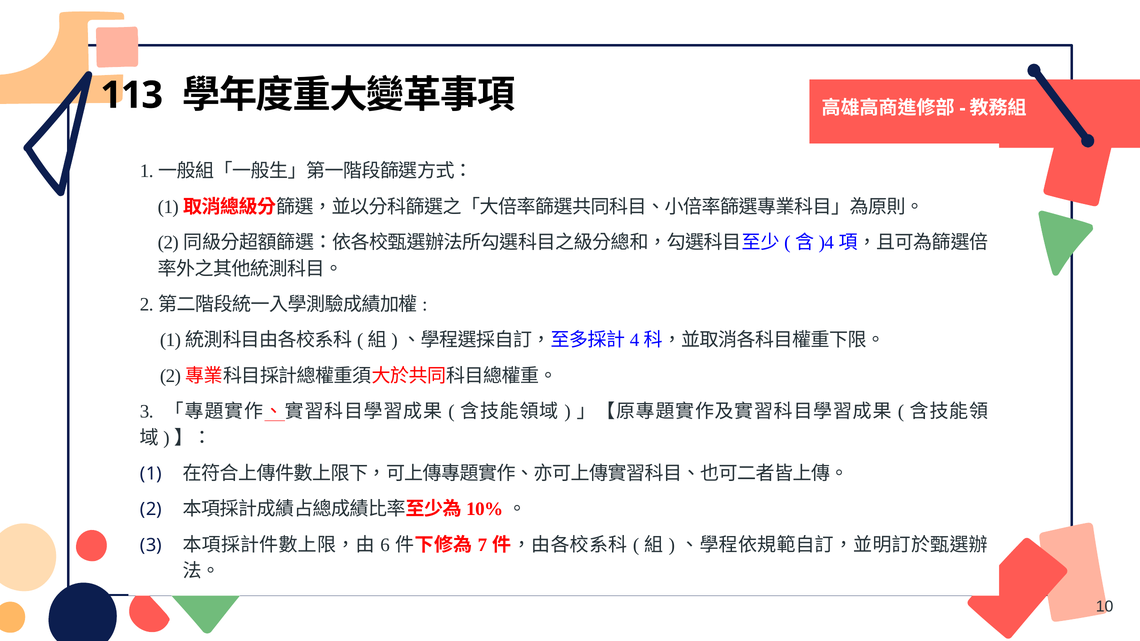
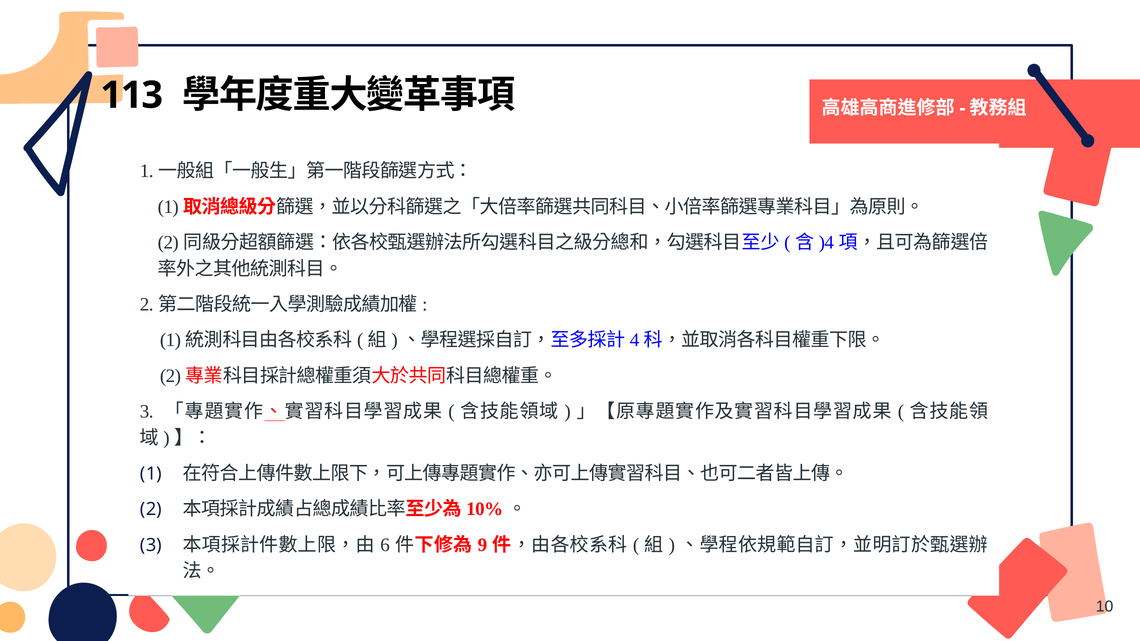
7: 7 -> 9
